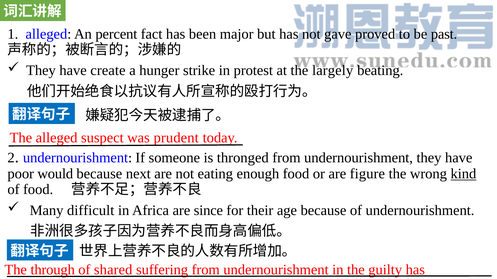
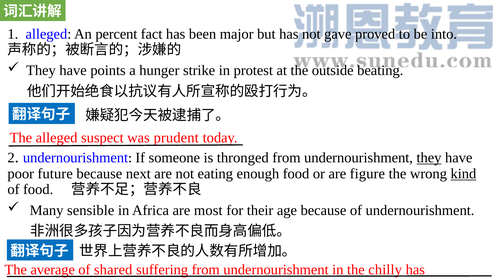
past: past -> into
create: create -> points
largely: largely -> outside
they at (429, 158) underline: none -> present
would: would -> future
difficult: difficult -> sensible
since: since -> most
through: through -> average
guilty: guilty -> chilly
